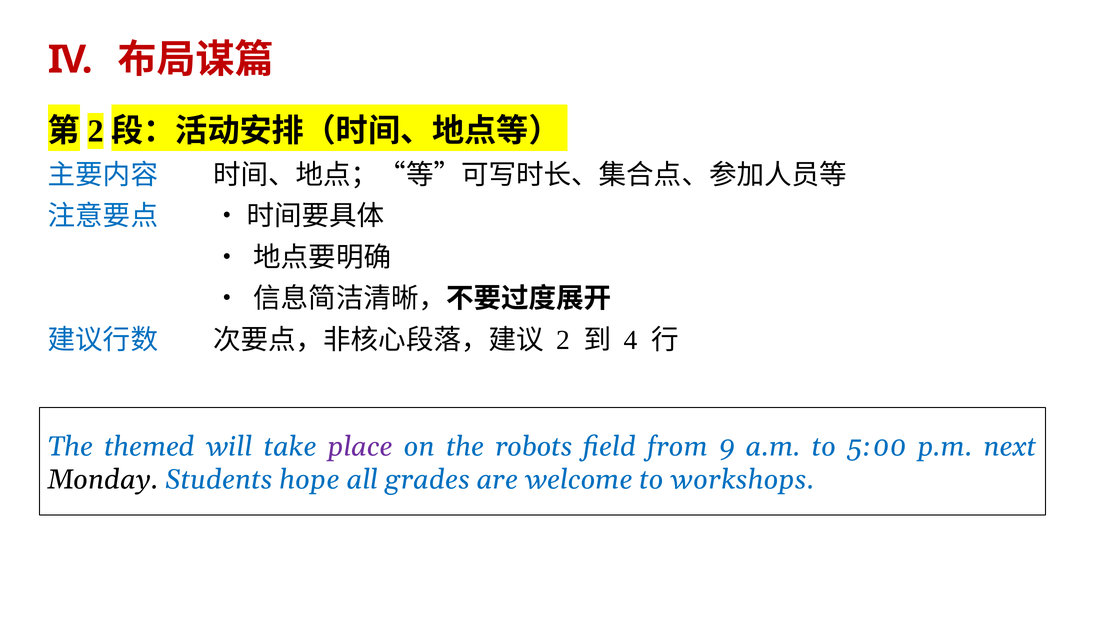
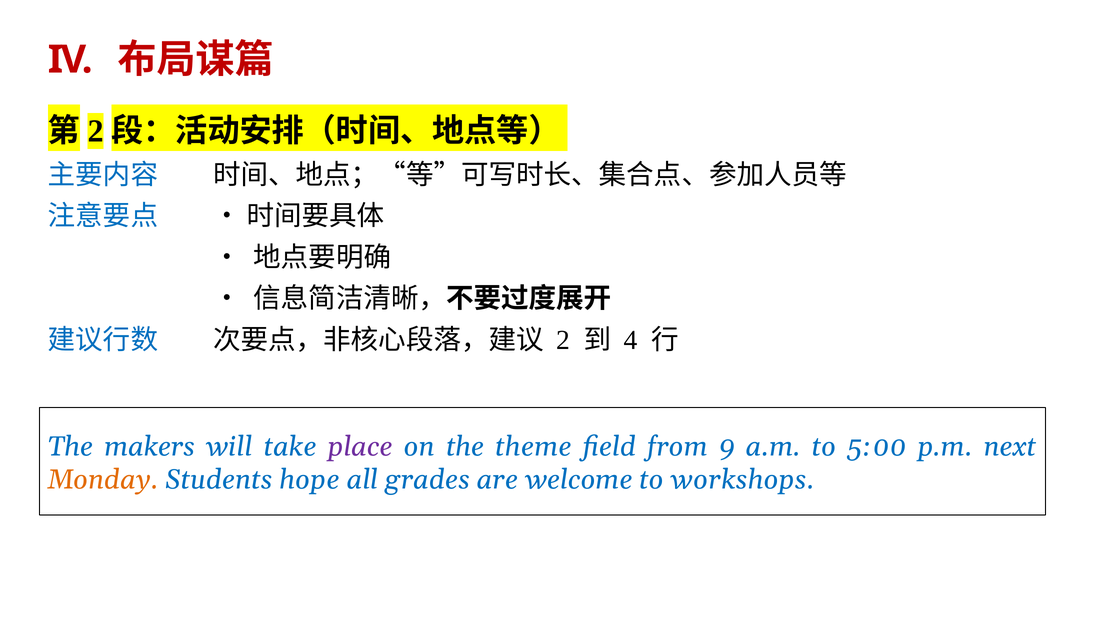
themed: themed -> makers
robots: robots -> theme
Monday colour: black -> orange
